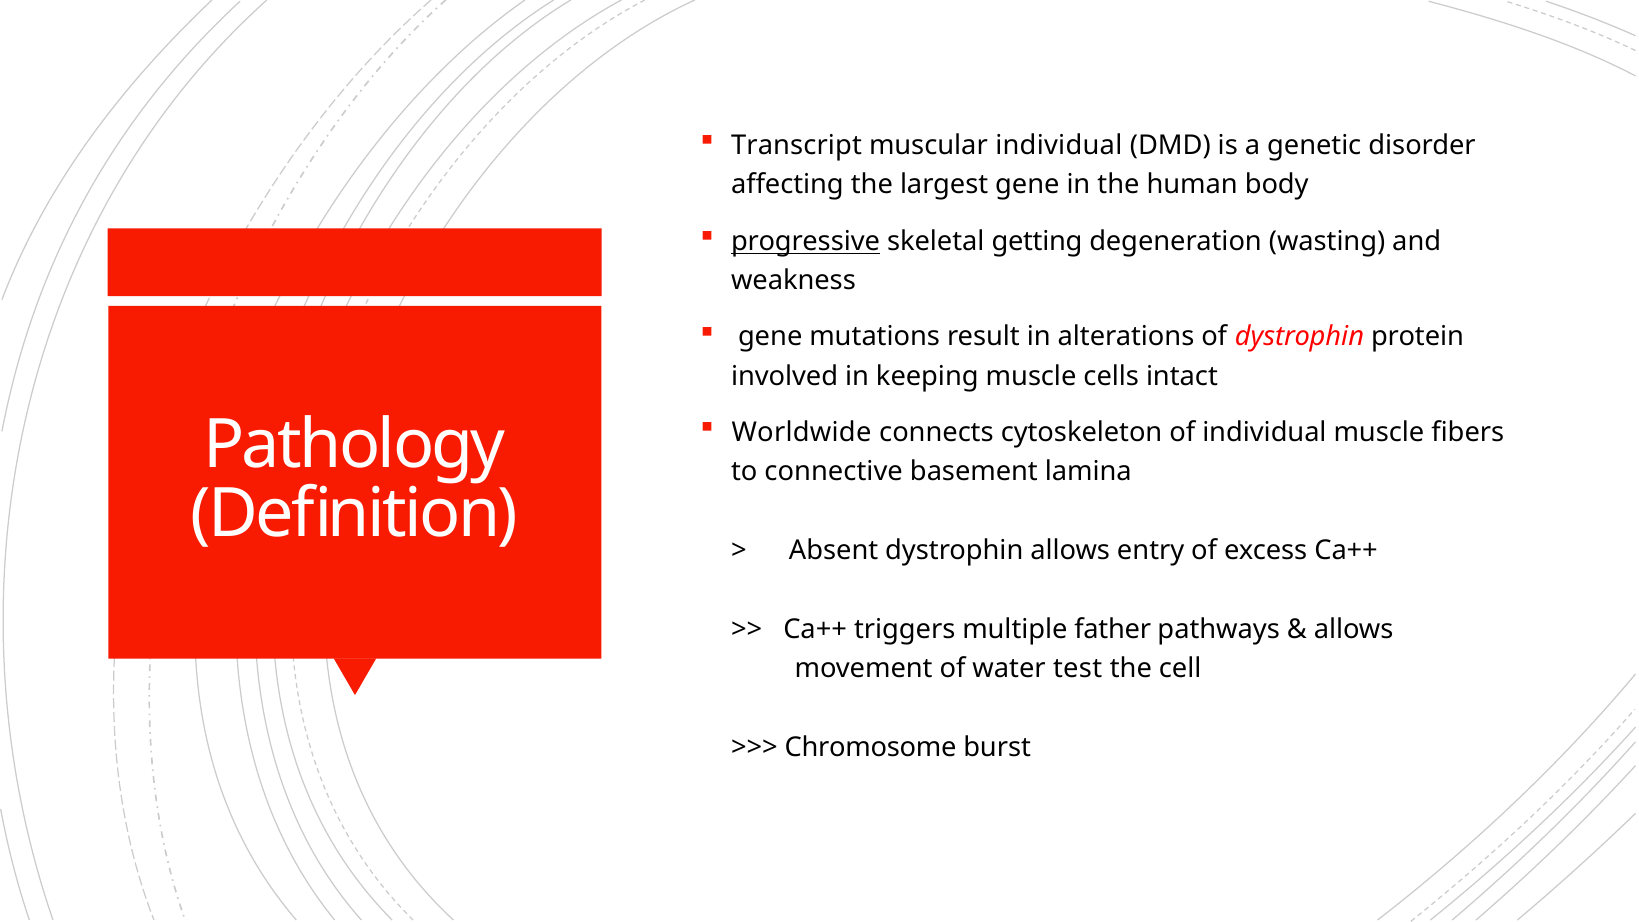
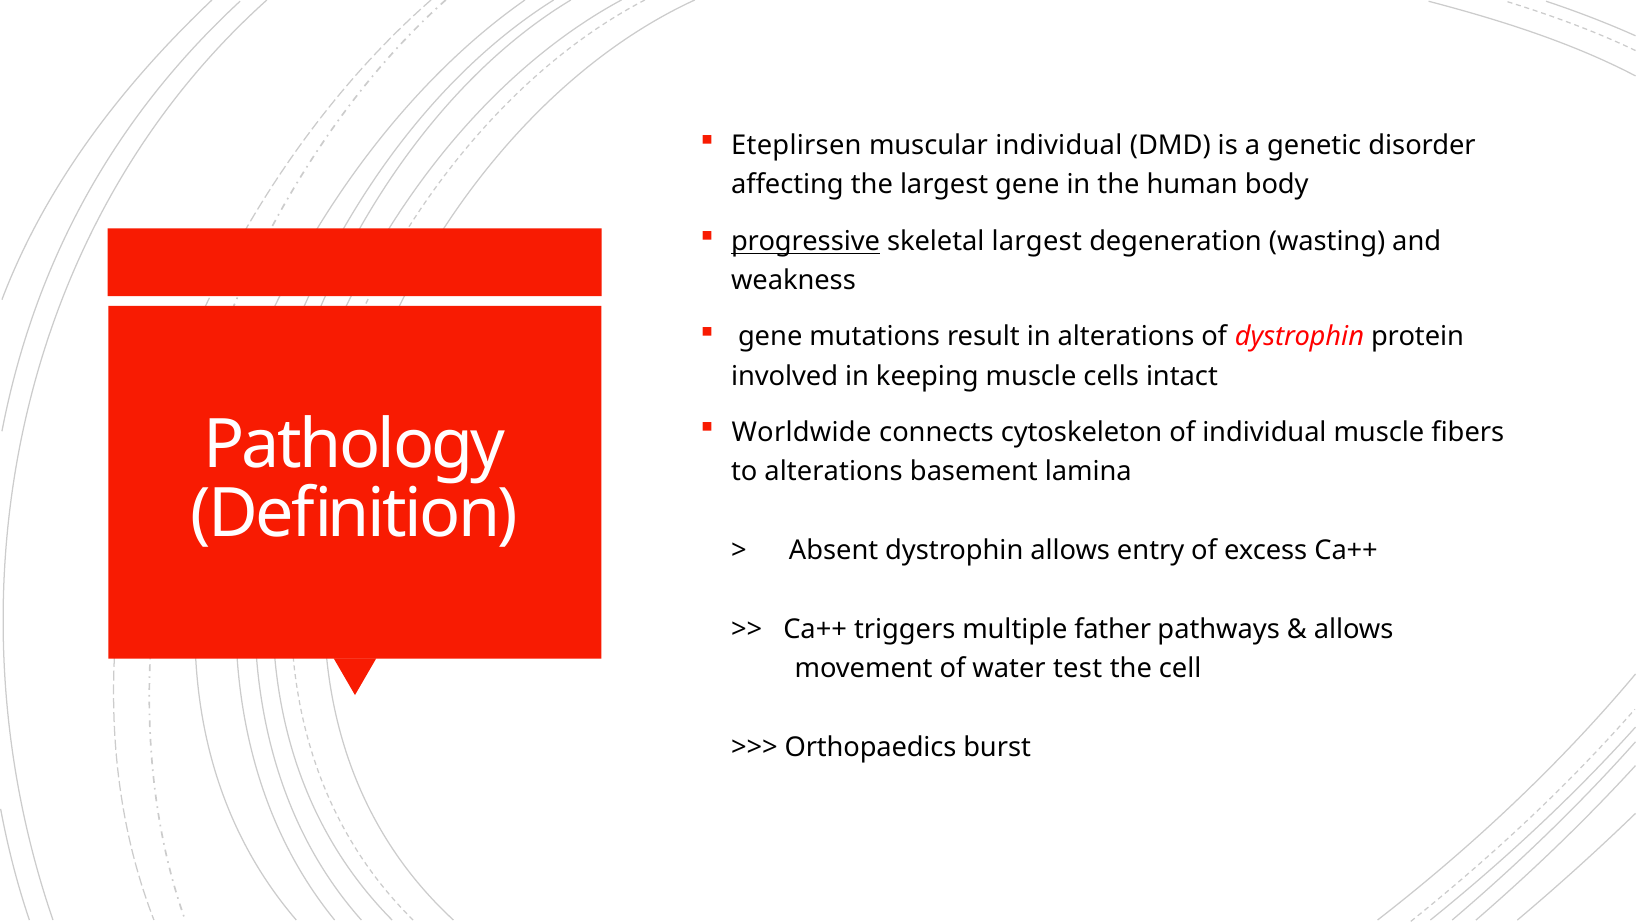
Transcript: Transcript -> Eteplirsen
skeletal getting: getting -> largest
to connective: connective -> alterations
Chromosome: Chromosome -> Orthopaedics
